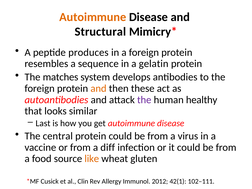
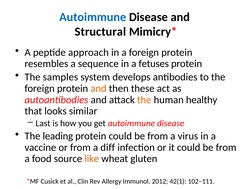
Autoimmune at (93, 17) colour: orange -> blue
produces: produces -> approach
gelatin: gelatin -> fetuses
matches: matches -> samples
the at (144, 100) colour: purple -> orange
central: central -> leading
